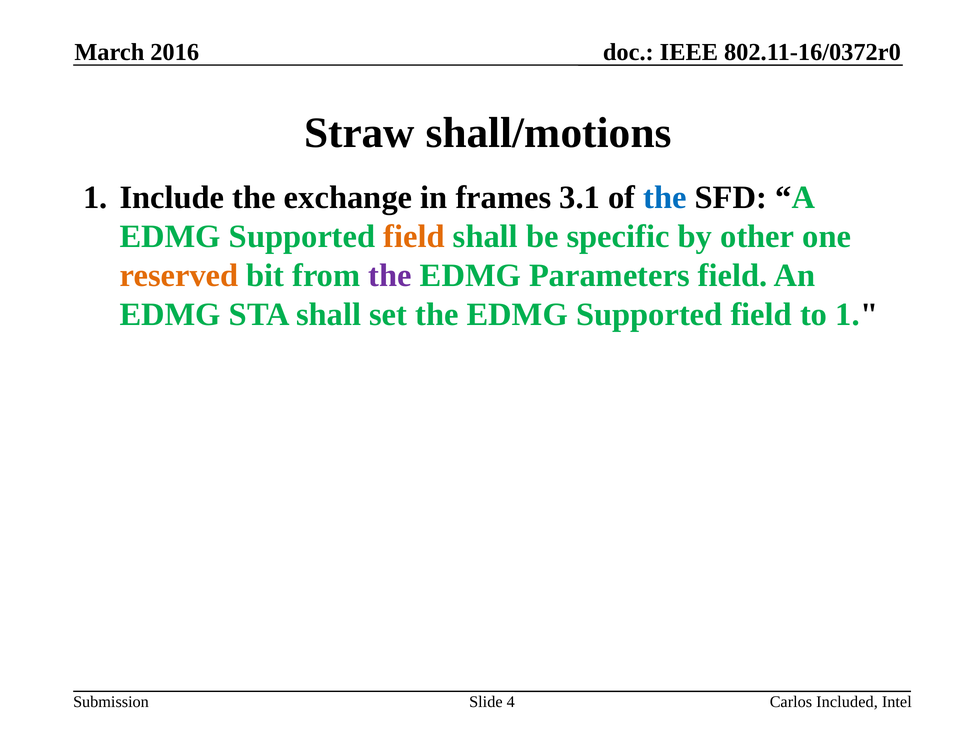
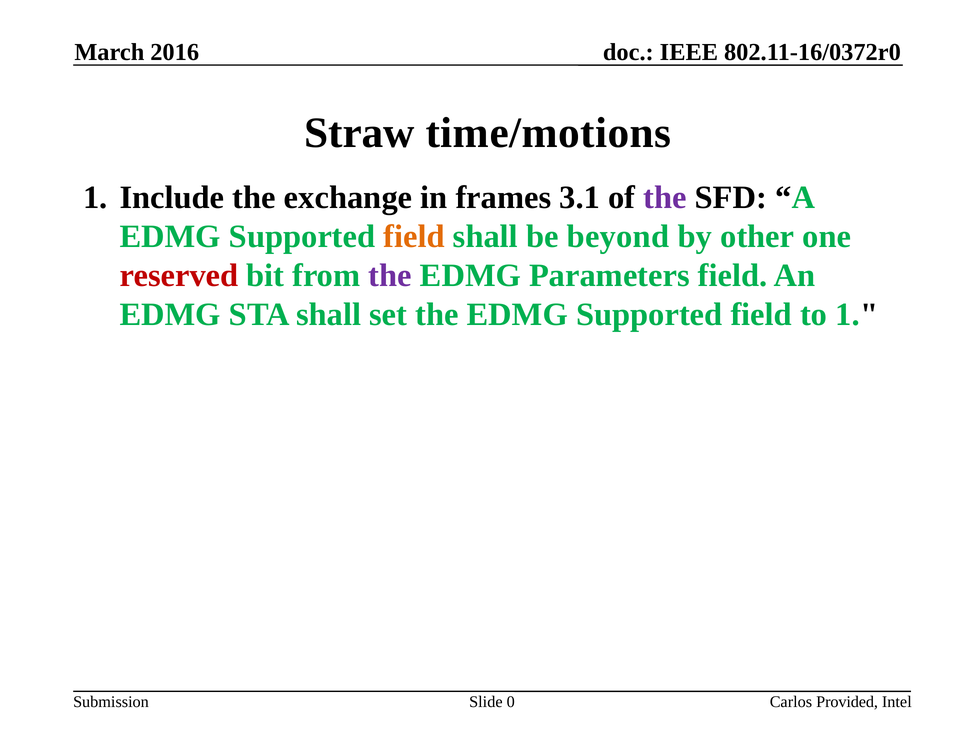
shall/motions: shall/motions -> time/motions
the at (665, 198) colour: blue -> purple
specific: specific -> beyond
reserved colour: orange -> red
4: 4 -> 0
Included: Included -> Provided
